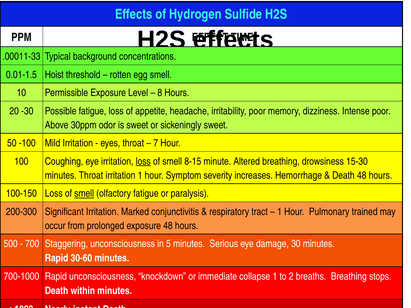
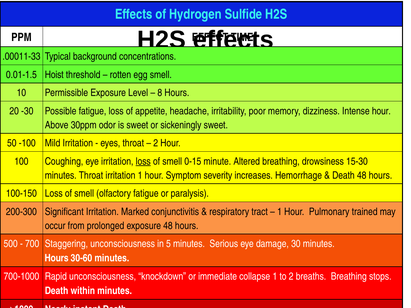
Intense poor: poor -> hour
7 at (156, 143): 7 -> 2
8-15: 8-15 -> 0-15
smell at (84, 194) underline: present -> none
Rapid at (57, 258): Rapid -> Hours
